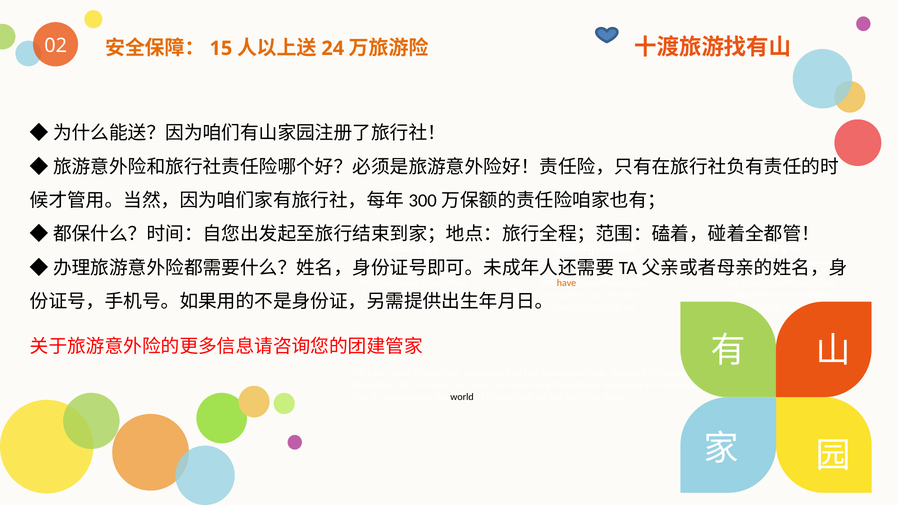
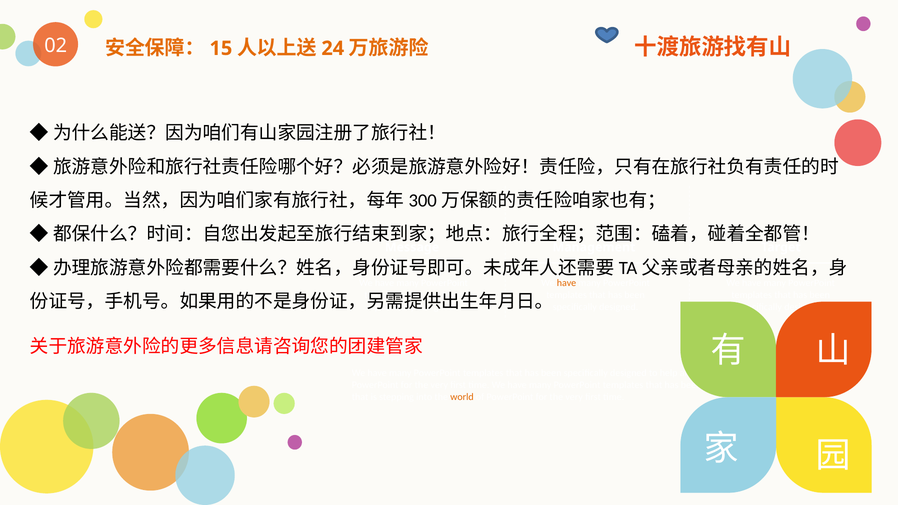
world at (462, 397) colour: black -> orange
